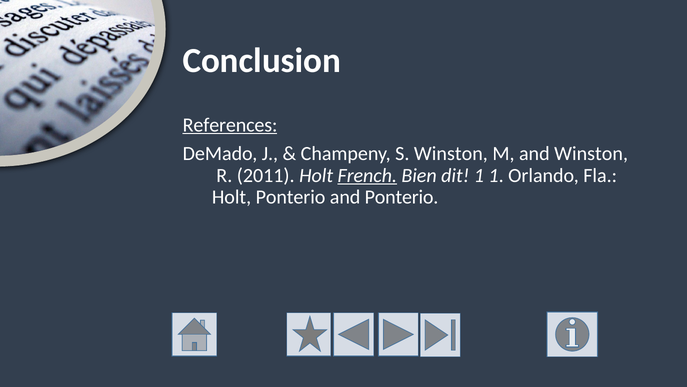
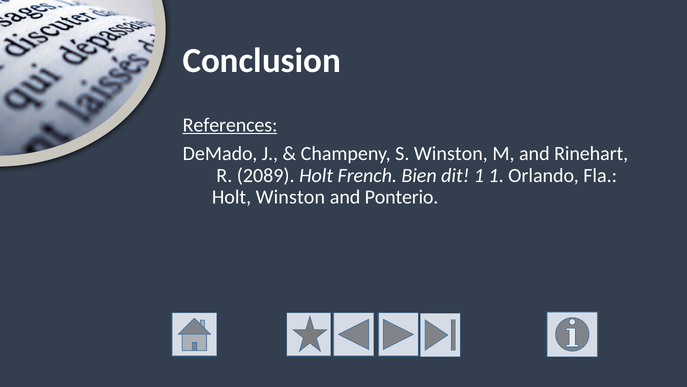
and Winston: Winston -> Rinehart
2011: 2011 -> 2089
French underline: present -> none
Holt Ponterio: Ponterio -> Winston
